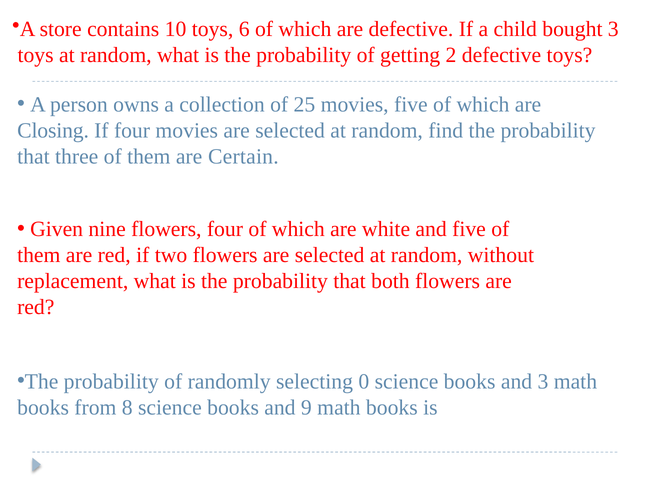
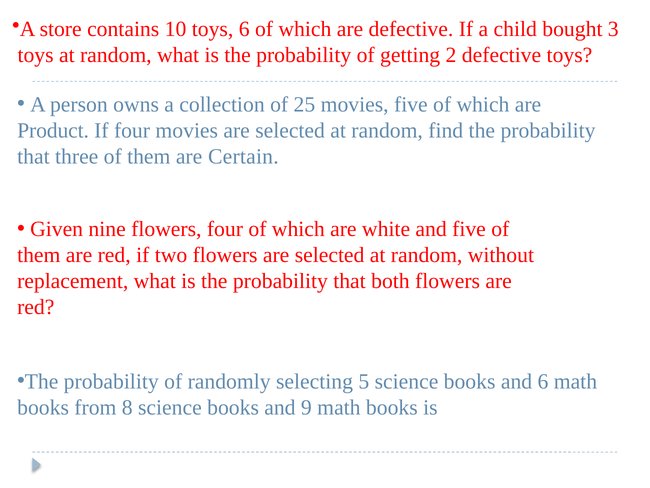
Closing: Closing -> Product
0: 0 -> 5
and 3: 3 -> 6
